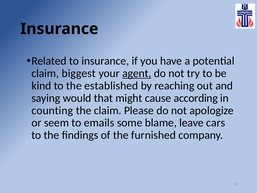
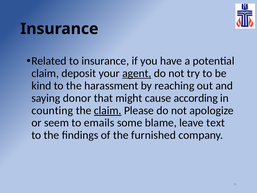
biggest: biggest -> deposit
established: established -> harassment
would: would -> donor
claim at (108, 110) underline: none -> present
cars: cars -> text
